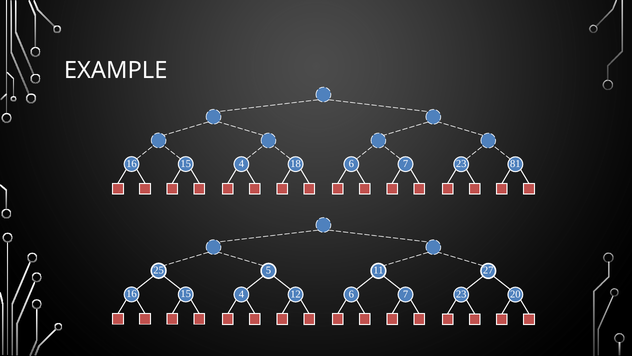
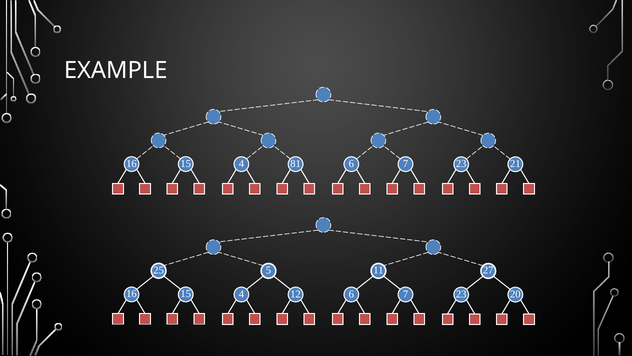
18: 18 -> 81
81: 81 -> 21
